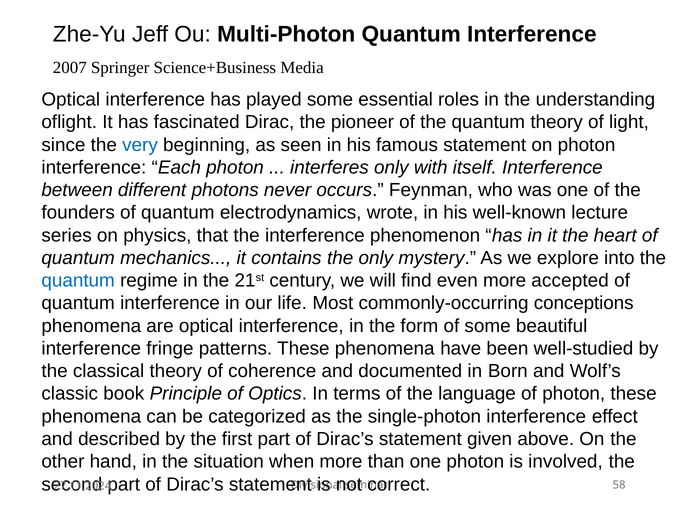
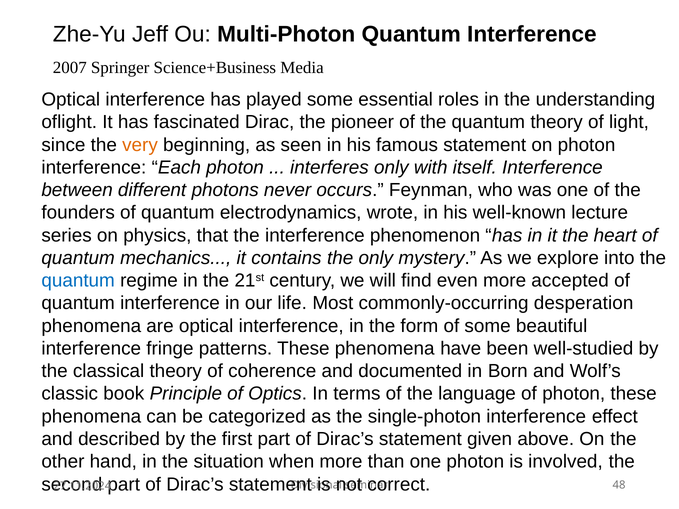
very colour: blue -> orange
conceptions: conceptions -> desperation
58: 58 -> 48
